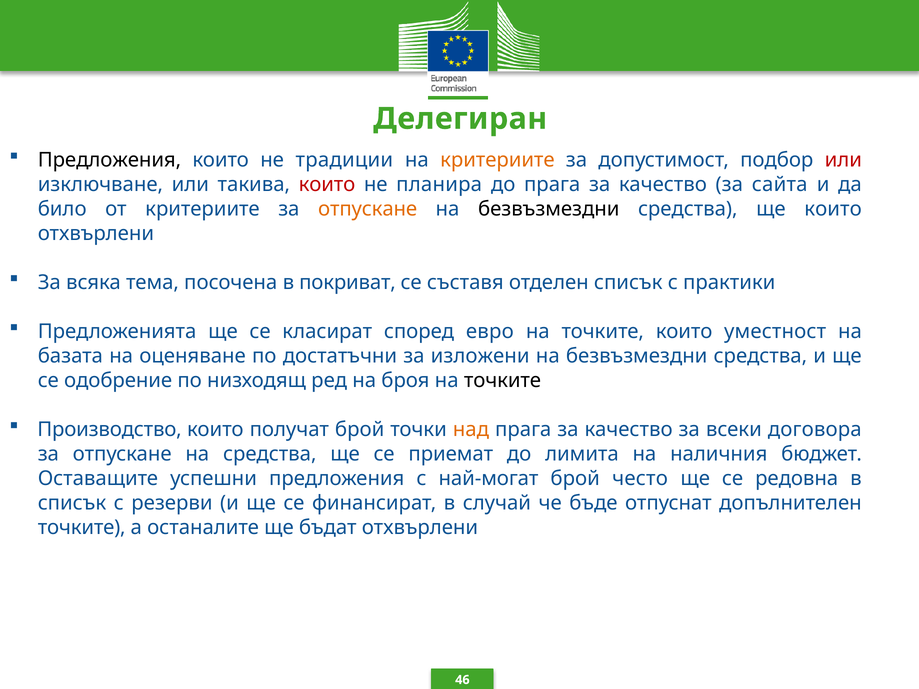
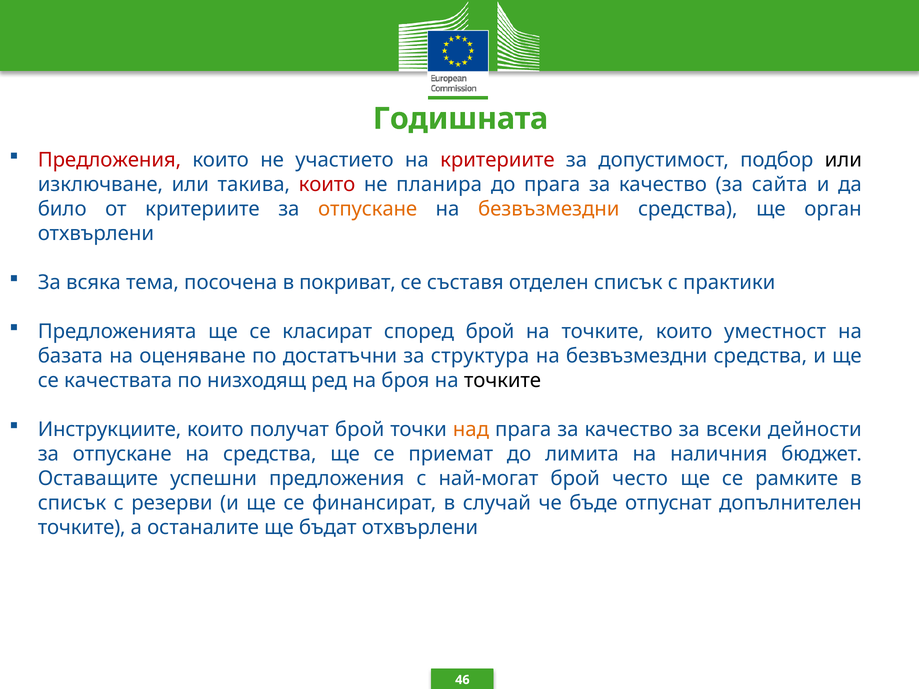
Делегиран: Делегиран -> Годишната
Предложения at (109, 160) colour: black -> red
традиции: традиции -> участието
критериите at (497, 160) colour: orange -> red
или at (843, 160) colour: red -> black
безвъзмездни at (549, 209) colour: black -> orange
ще които: които -> орган
според евро: евро -> брой
изложени: изложени -> структура
одобрение: одобрение -> качествата
Производство: Производство -> Инструкциите
договора: договора -> дейности
редовна: редовна -> рамките
